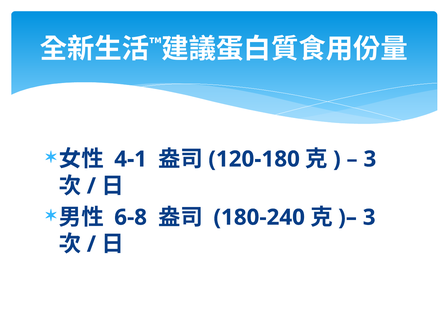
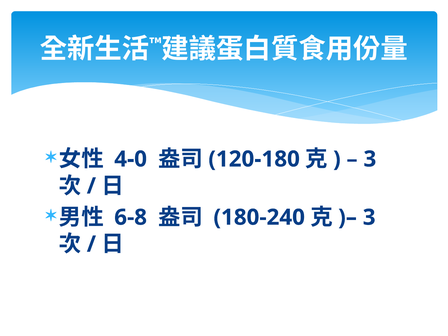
4-1: 4-1 -> 4-0
